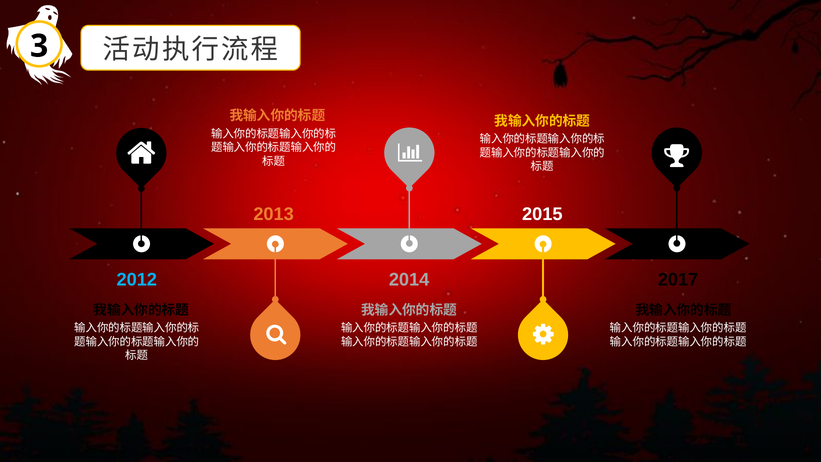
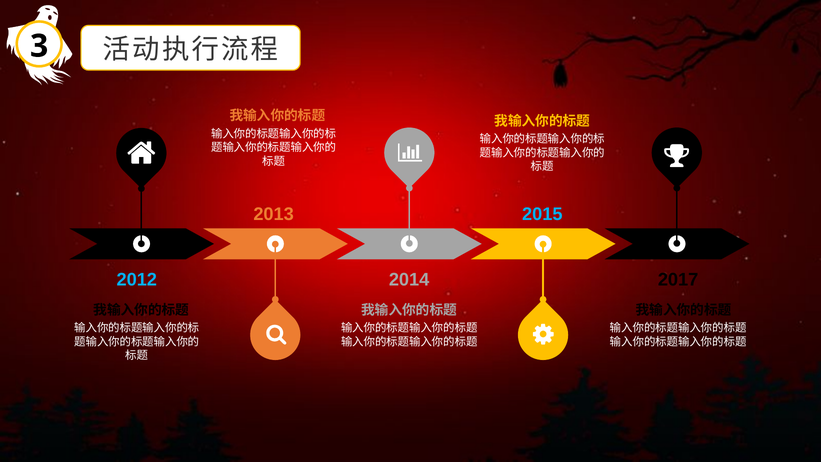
2015 colour: white -> light blue
